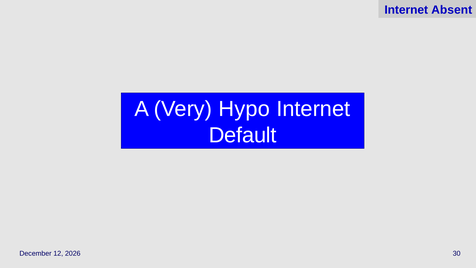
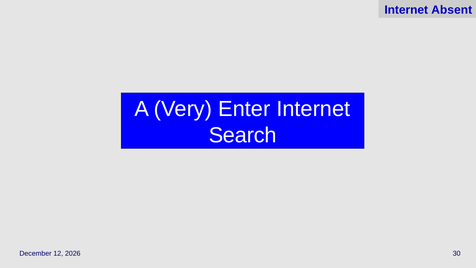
Hypo: Hypo -> Enter
Default: Default -> Search
